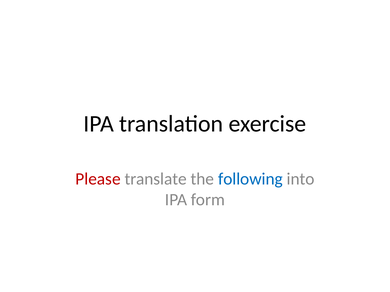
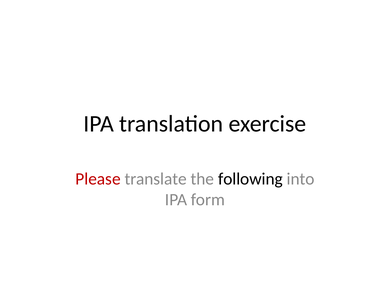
following colour: blue -> black
